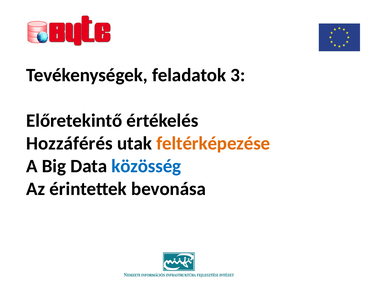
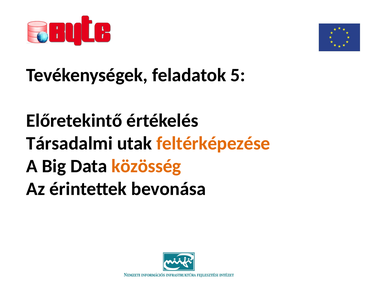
3: 3 -> 5
Hozzáférés: Hozzáférés -> Társadalmi
közösség colour: blue -> orange
